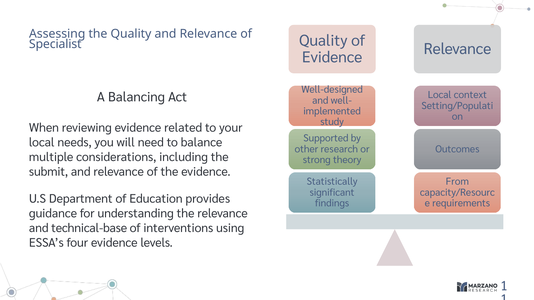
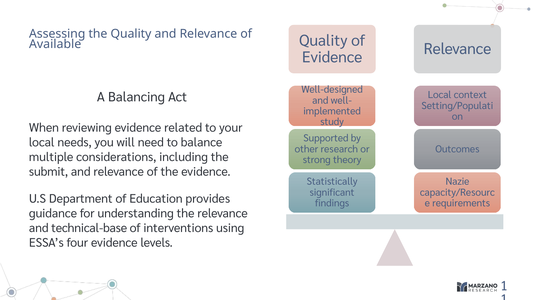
Specialist: Specialist -> Available
From: From -> Nazie
